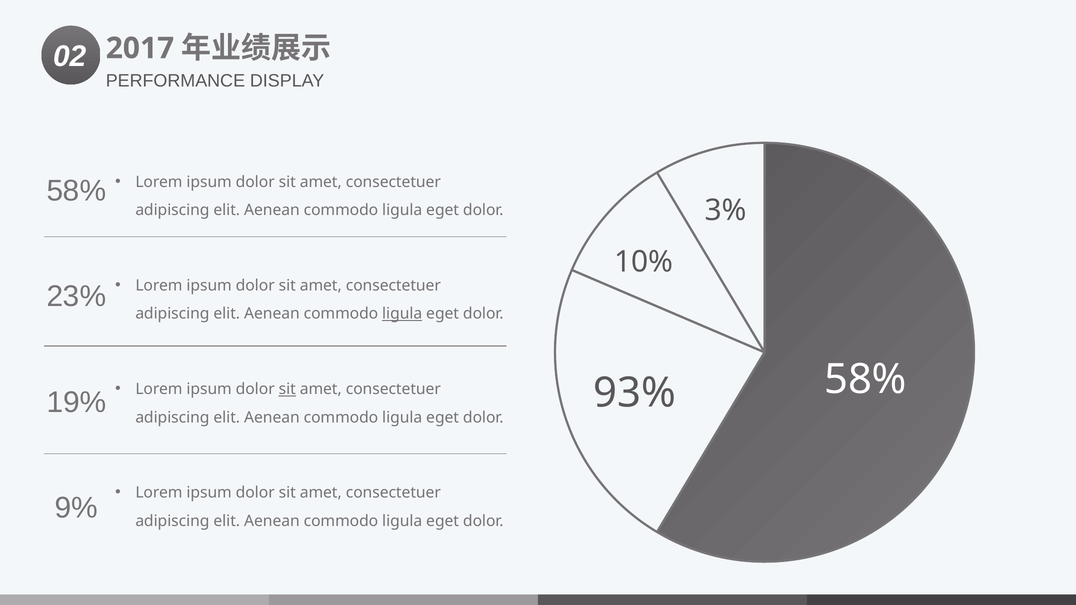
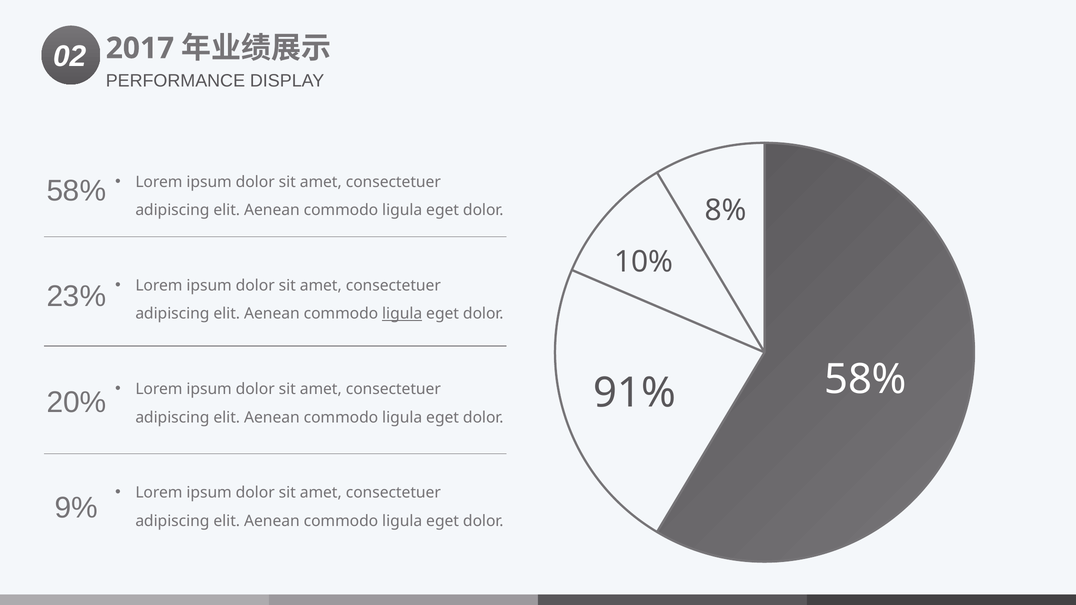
3%: 3% -> 8%
sit at (287, 389) underline: present -> none
93%: 93% -> 91%
19%: 19% -> 20%
